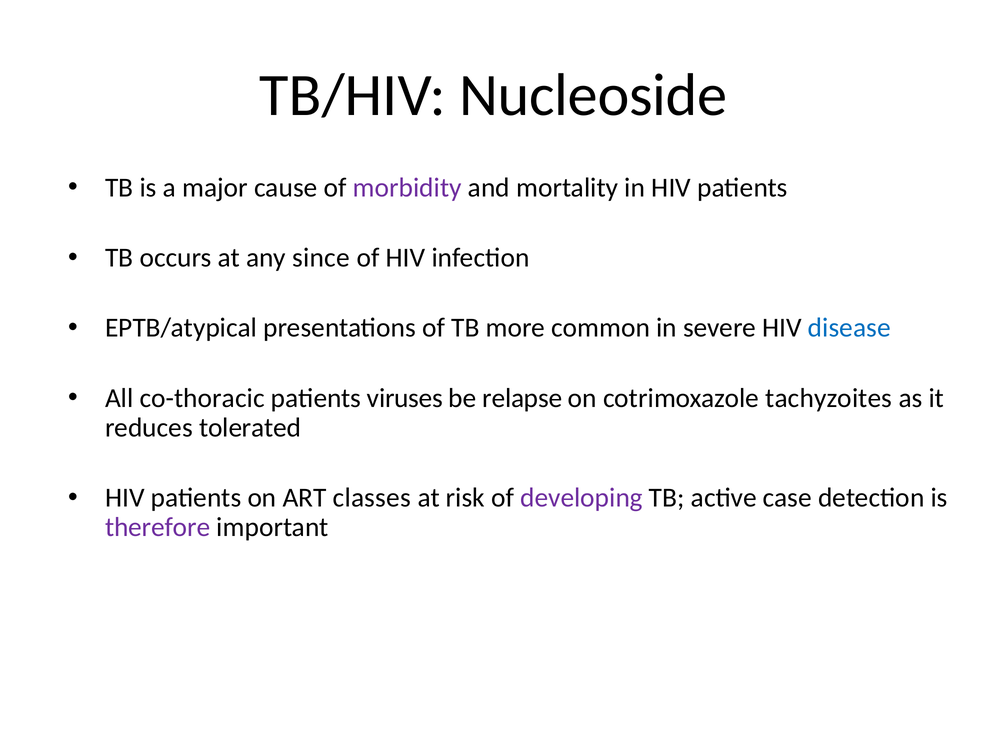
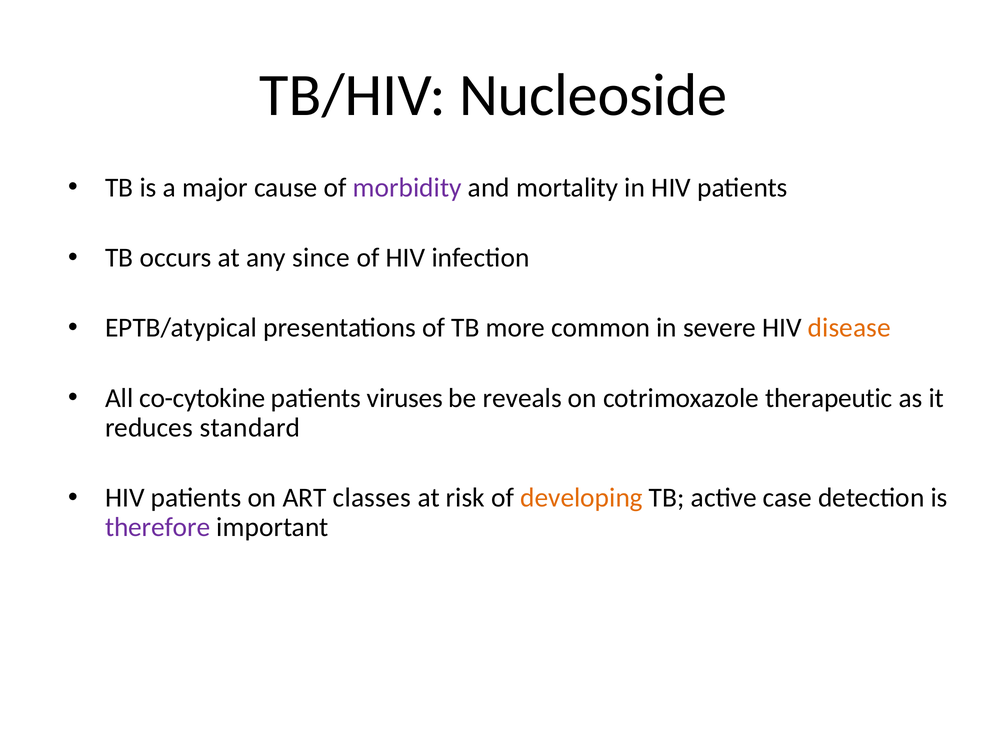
disease colour: blue -> orange
co-thoracic: co-thoracic -> co-cytokine
relapse: relapse -> reveals
tachyzoites: tachyzoites -> therapeutic
tolerated: tolerated -> standard
developing colour: purple -> orange
